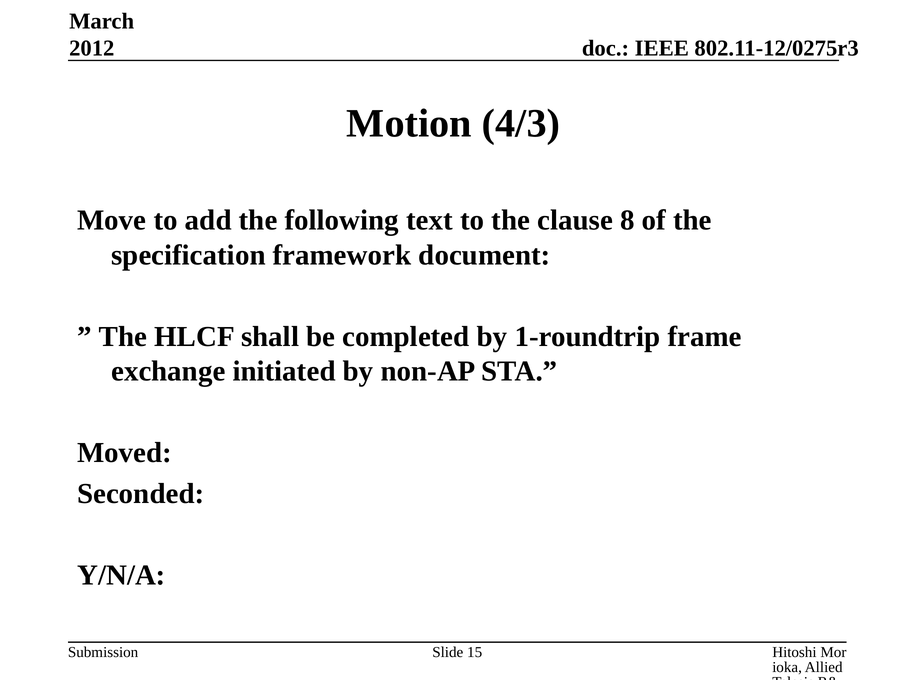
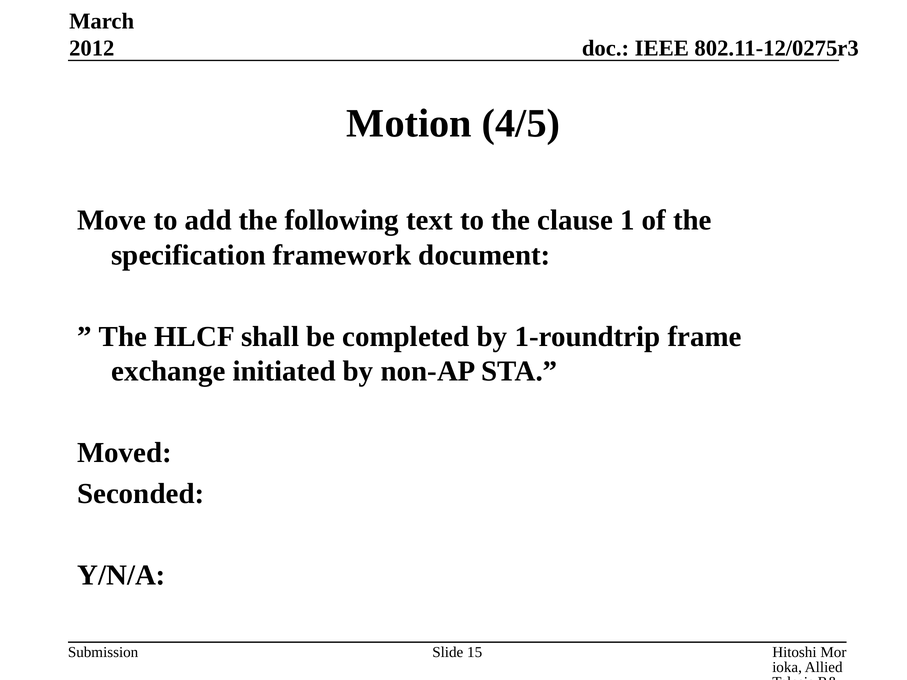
4/3: 4/3 -> 4/5
8: 8 -> 1
